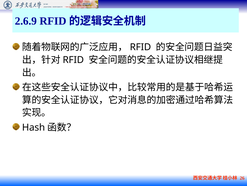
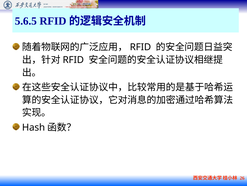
2.6.9: 2.6.9 -> 5.6.5
